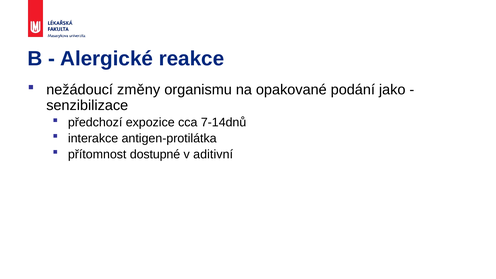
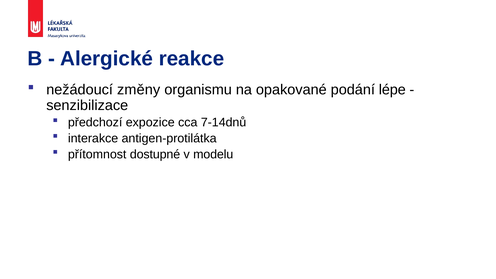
jako: jako -> lépe
aditivní: aditivní -> modelu
